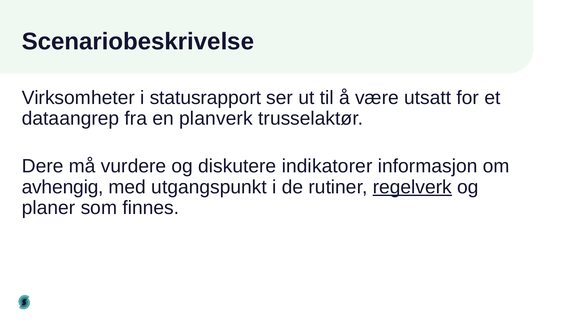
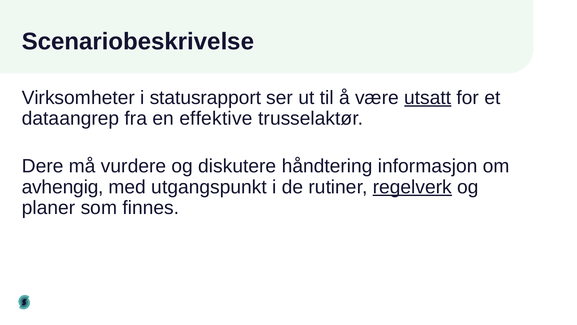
utsatt underline: none -> present
planverk: planverk -> effektive
indikatorer: indikatorer -> håndtering
